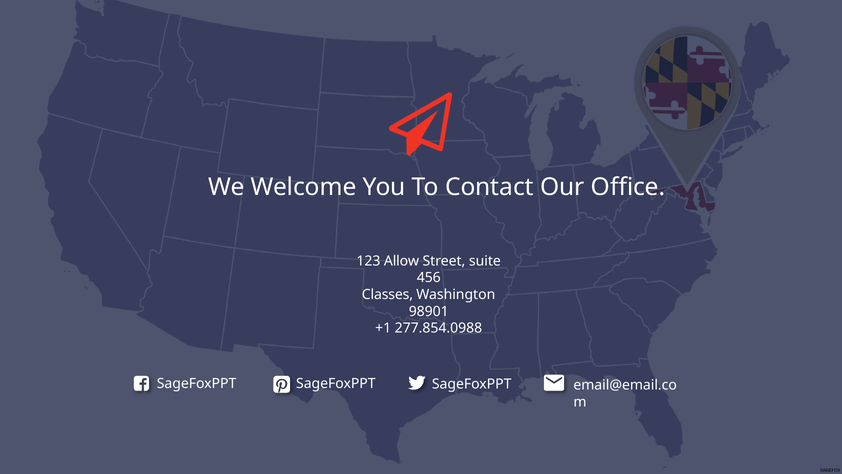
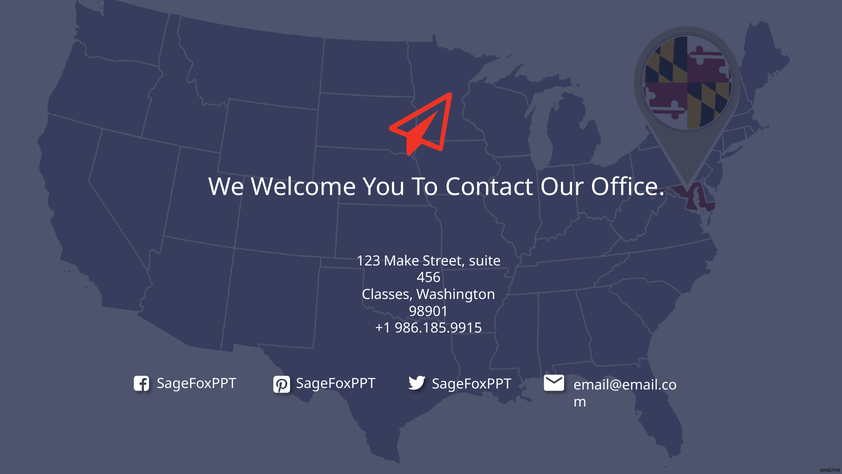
Allow: Allow -> Make
277.854.0988: 277.854.0988 -> 986.185.9915
